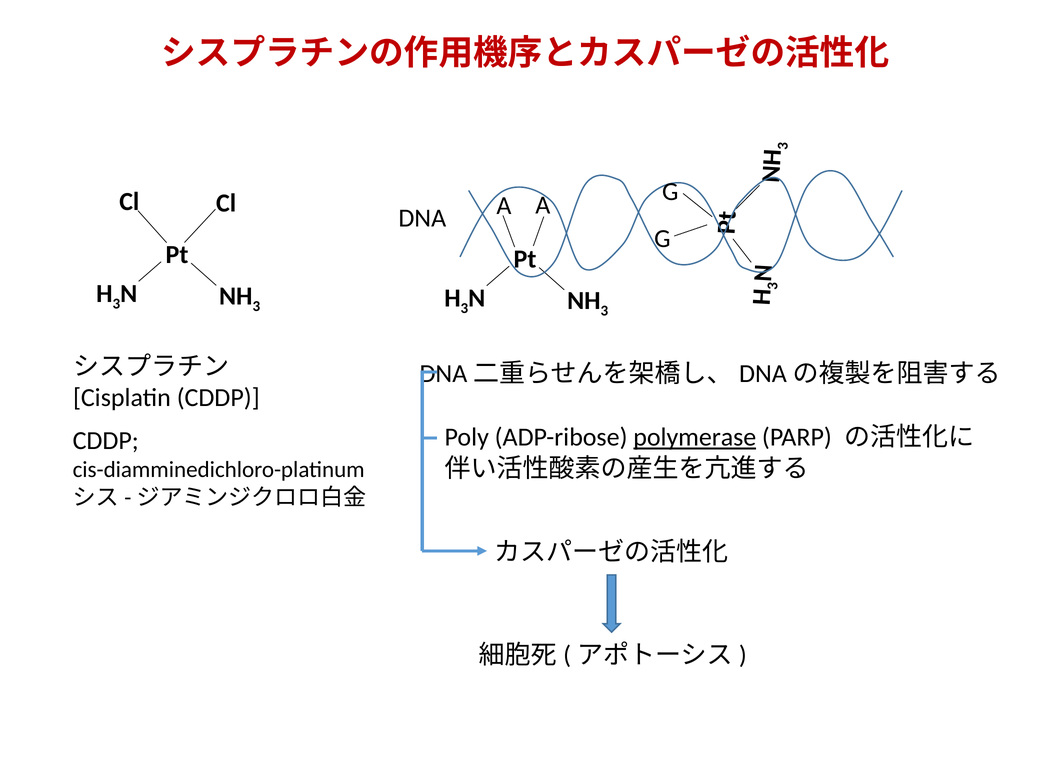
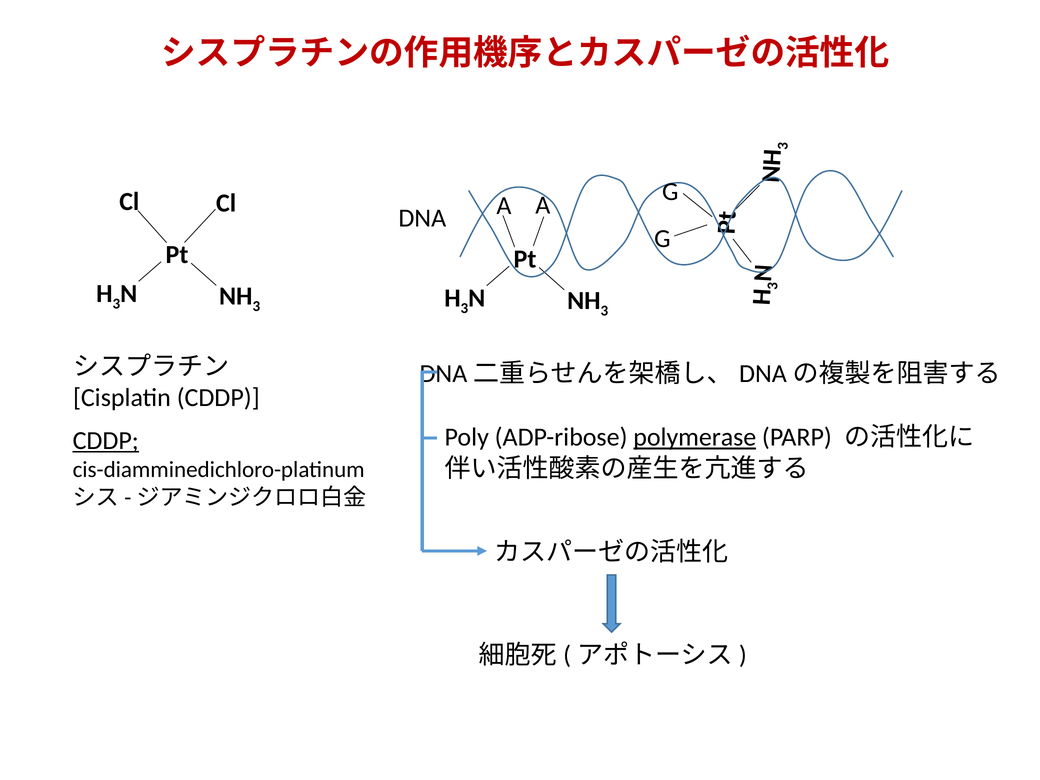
CDDP at (106, 441) underline: none -> present
